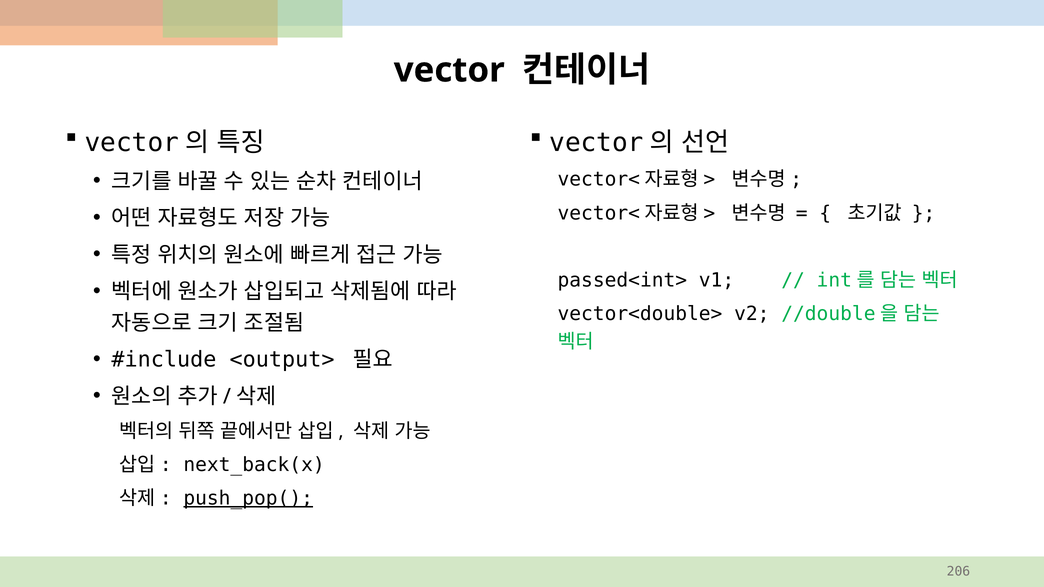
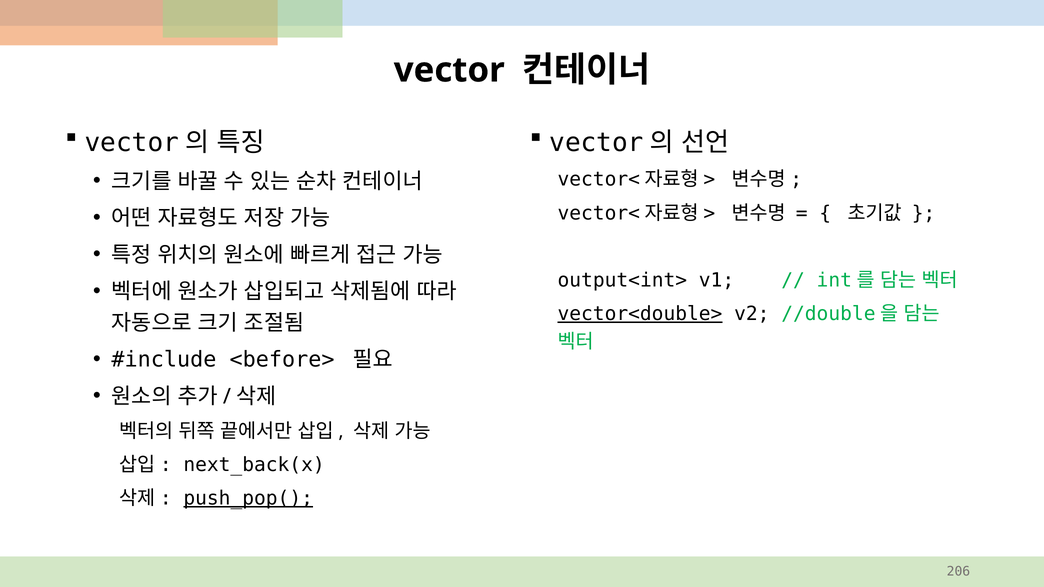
passed<int>: passed<int> -> output<int>
vector<double> underline: none -> present
<output>: <output> -> <before>
